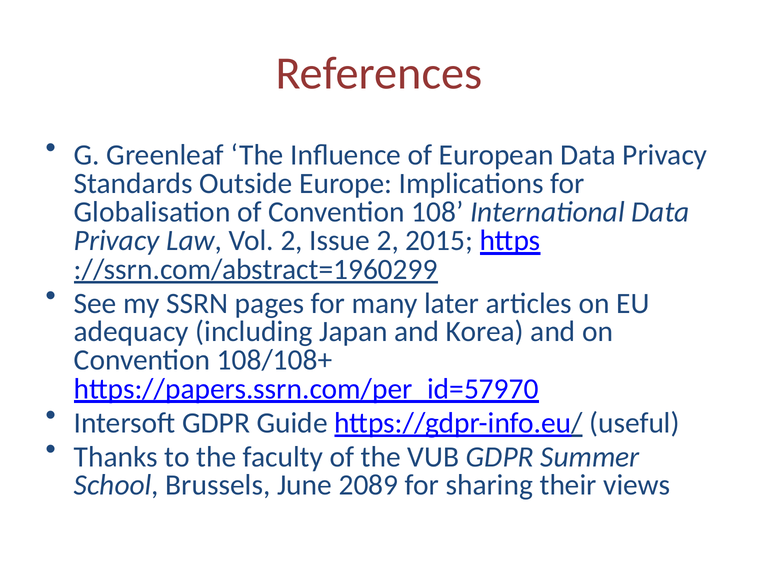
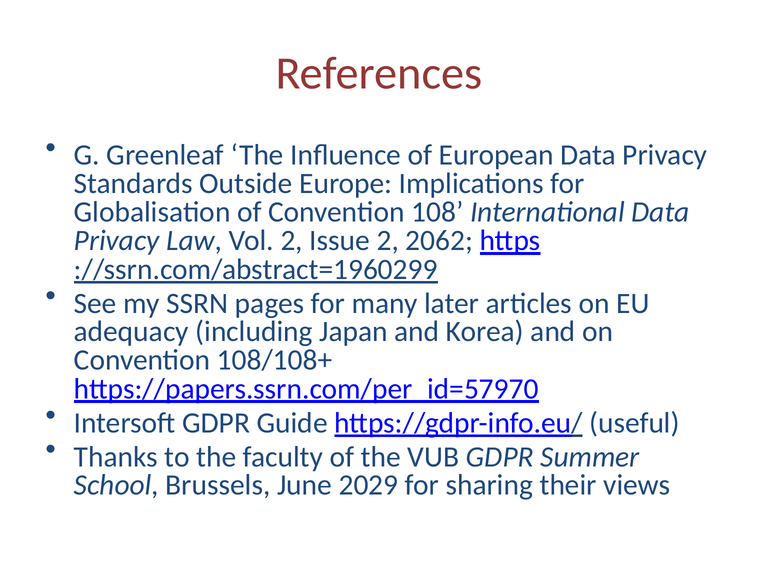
2015: 2015 -> 2062
2089: 2089 -> 2029
